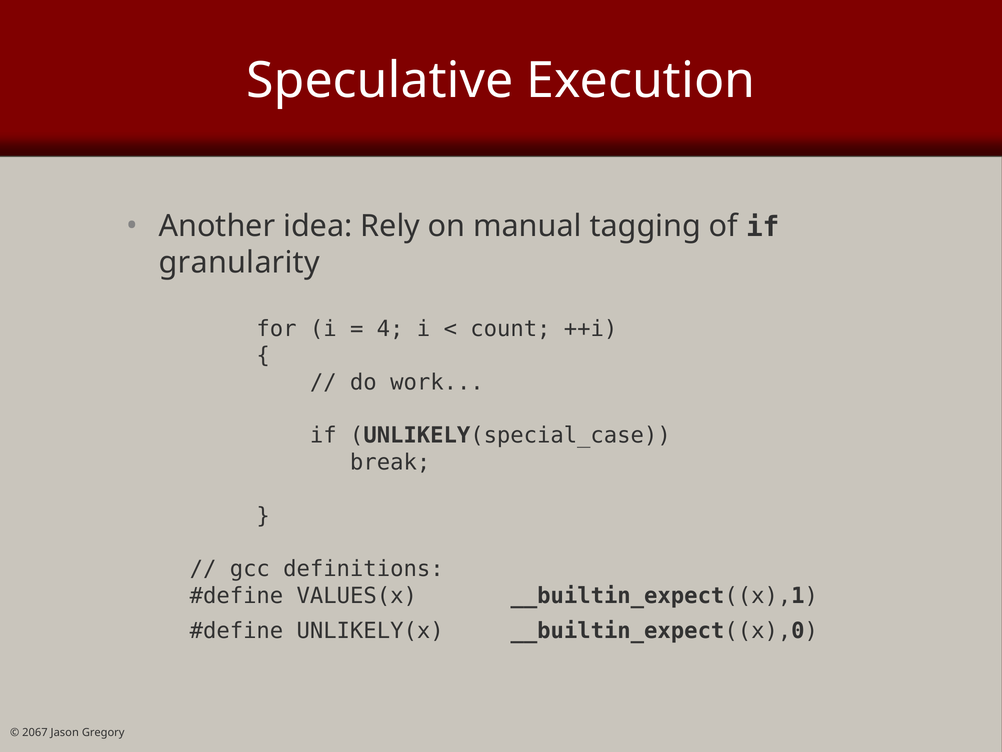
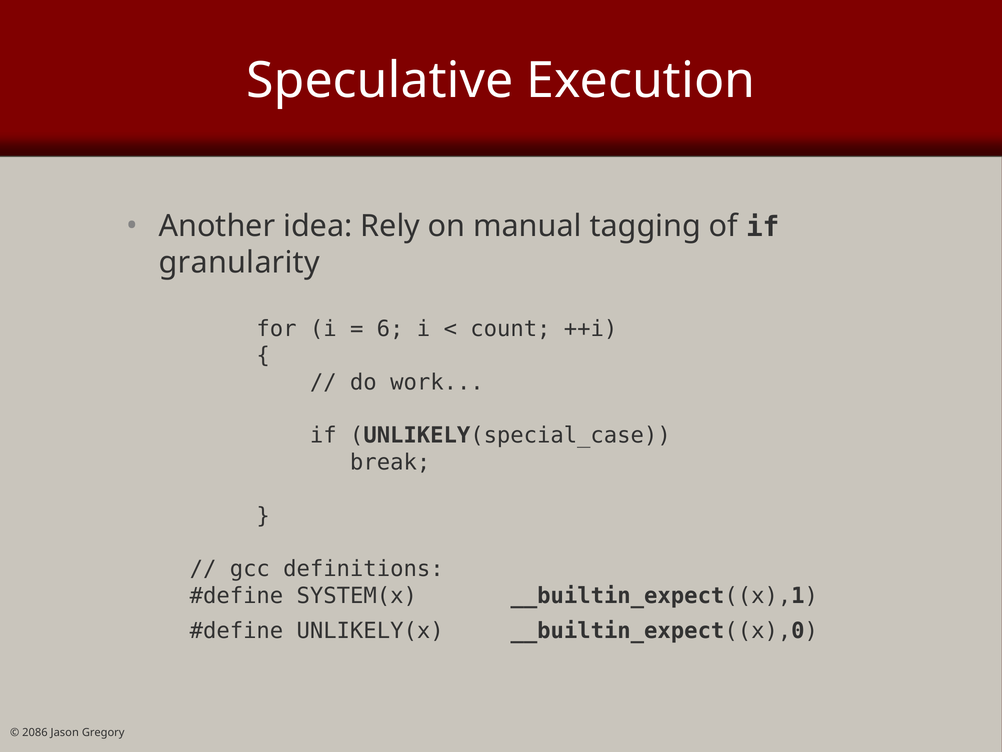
4: 4 -> 6
VALUES(x: VALUES(x -> SYSTEM(x
2067: 2067 -> 2086
